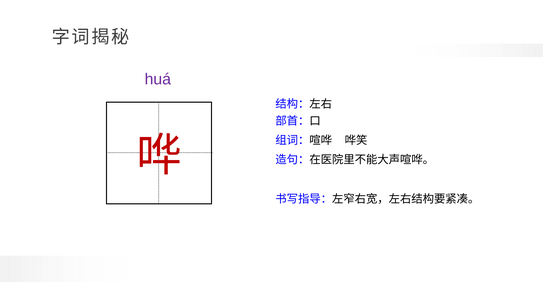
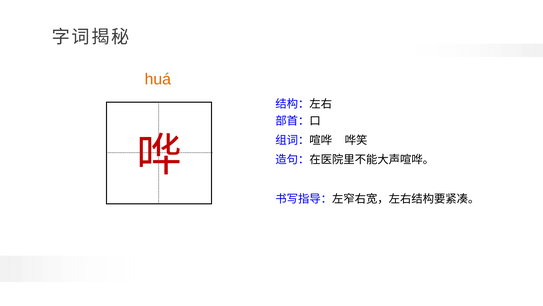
huá colour: purple -> orange
